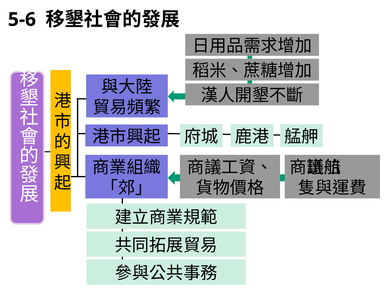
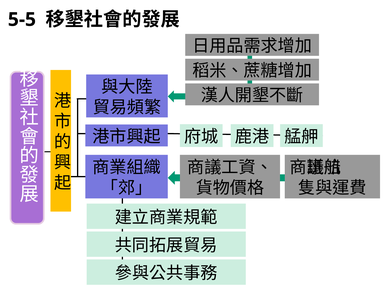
5-6: 5-6 -> 5-5
